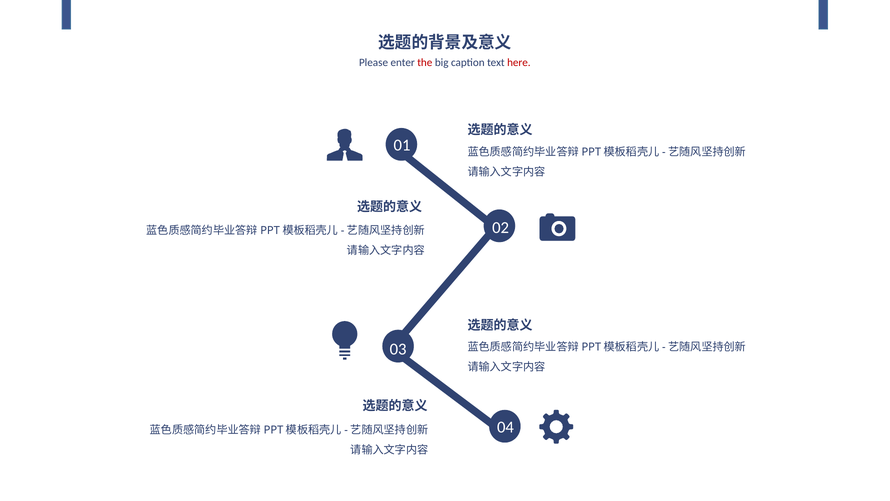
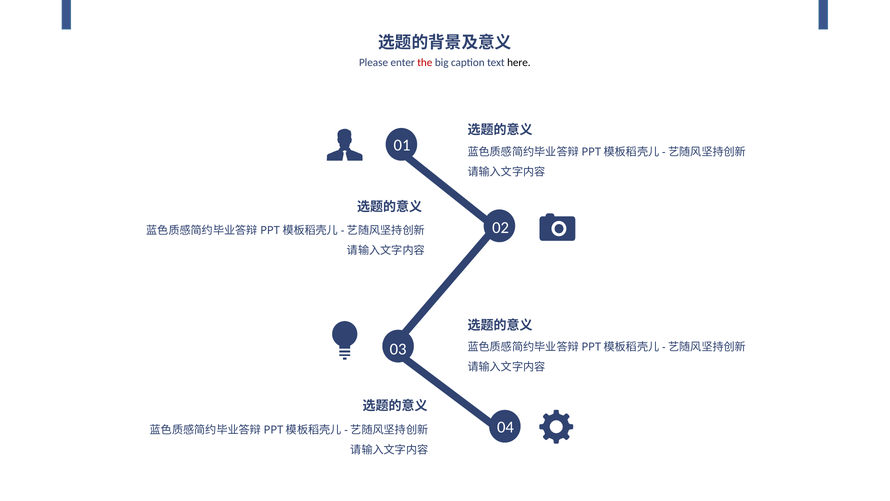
here colour: red -> black
